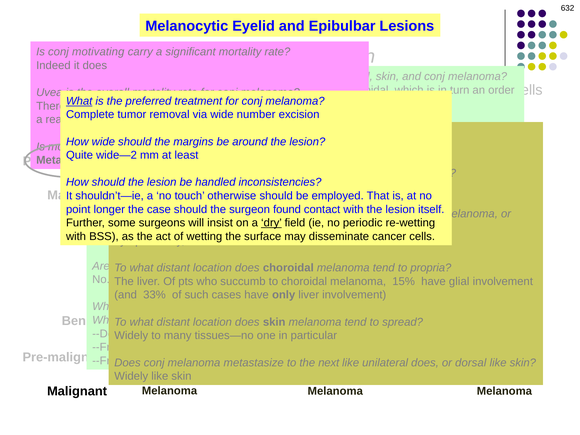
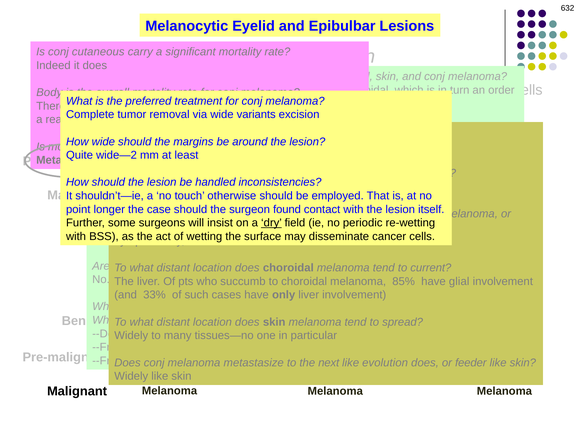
motivating: motivating -> cutaneous
Uvea: Uvea -> Body
What at (79, 101) underline: present -> none
number: number -> variants
propria: propria -> current
15%: 15% -> 85%
unilateral: unilateral -> evolution
dorsal: dorsal -> feeder
